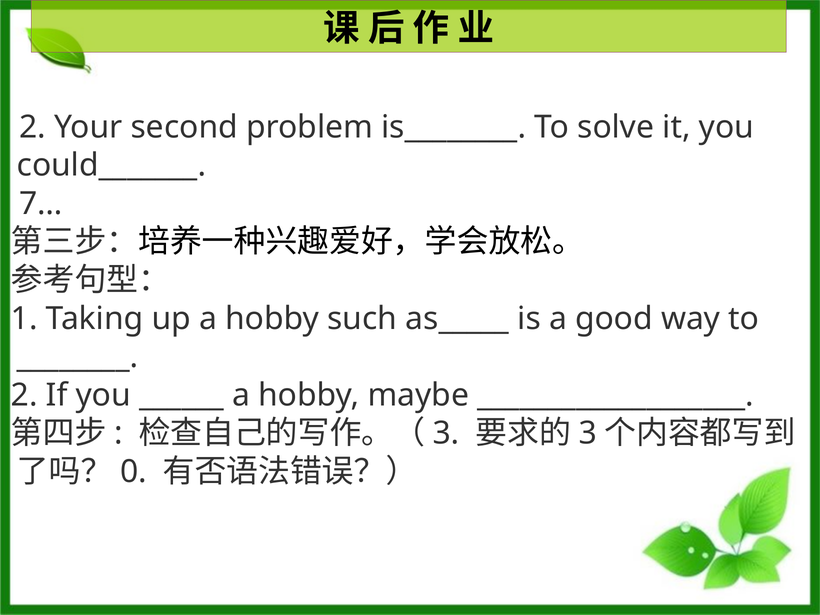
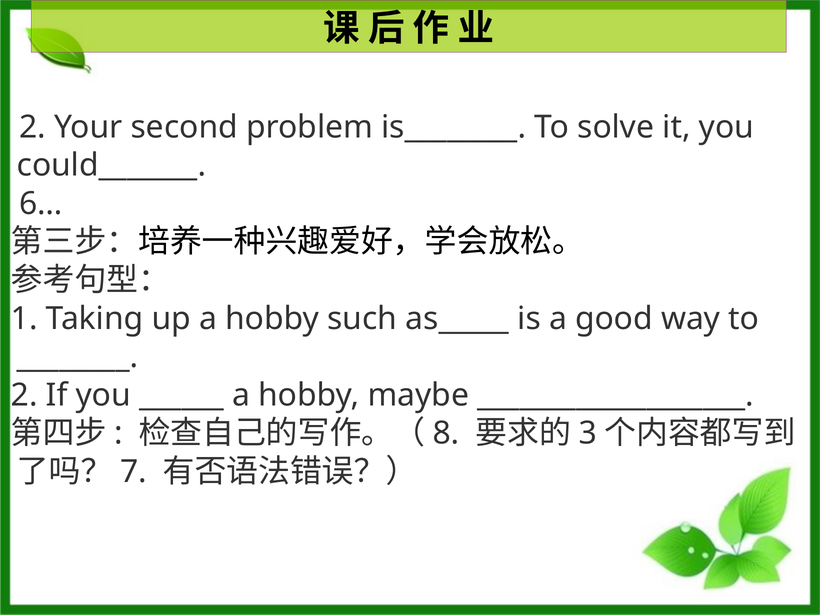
7…: 7… -> 6…
3 at (446, 433): 3 -> 8
0: 0 -> 7
